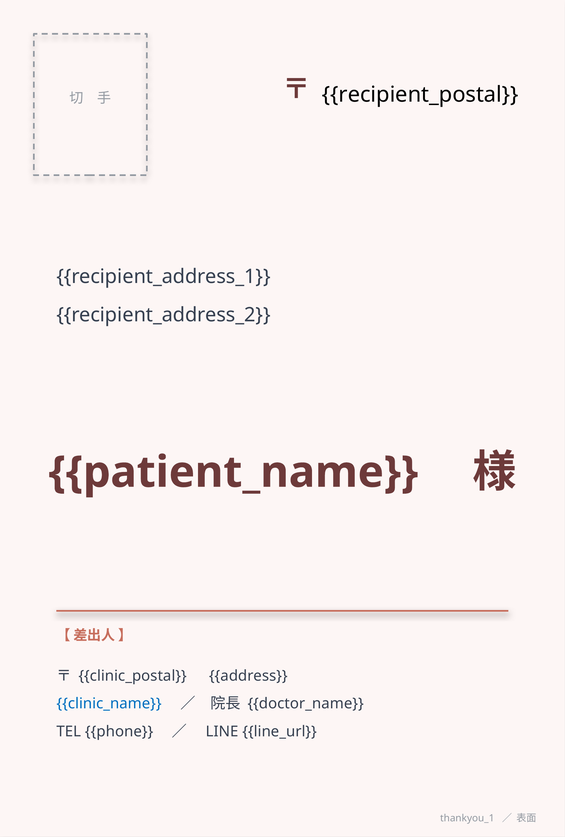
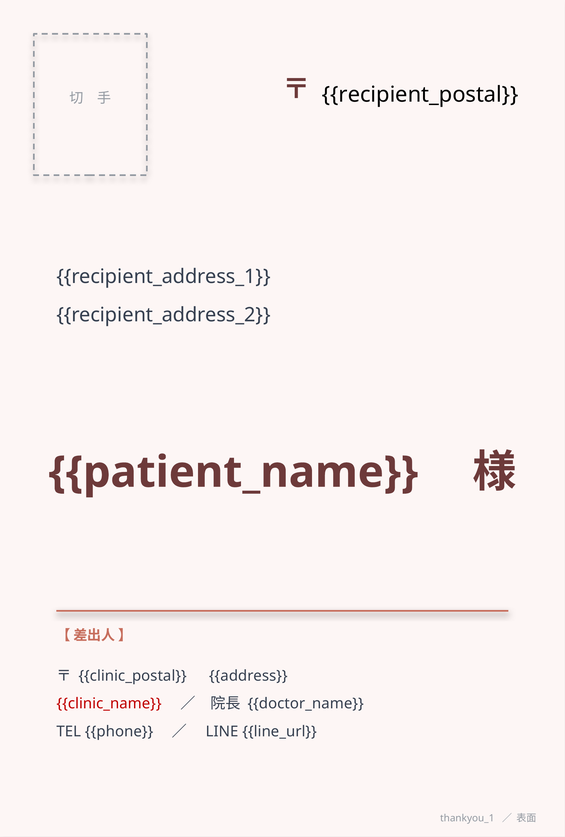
clinic_name colour: blue -> red
